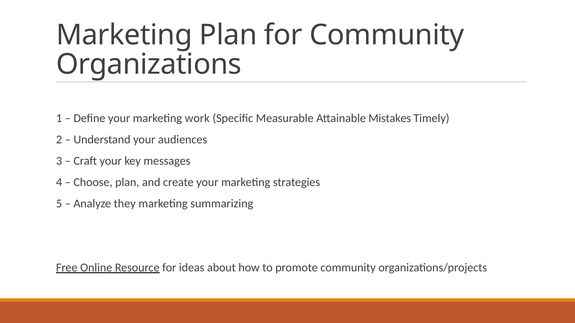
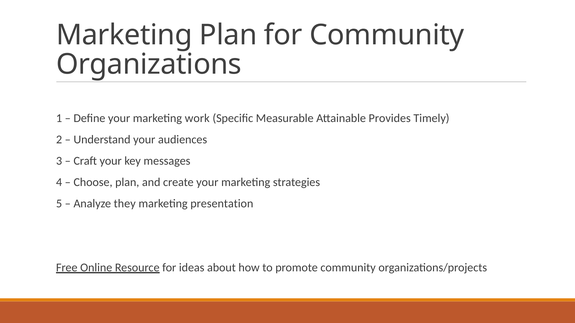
Mistakes: Mistakes -> Provides
summarizing: summarizing -> presentation
